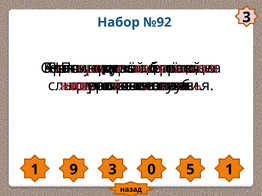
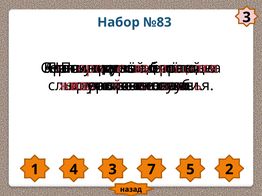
№92: №92 -> №83
9: 9 -> 4
0: 0 -> 7
5 1: 1 -> 2
